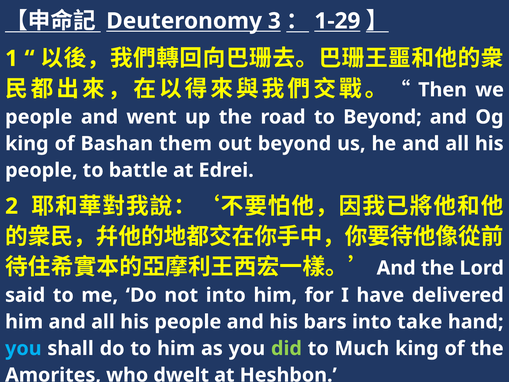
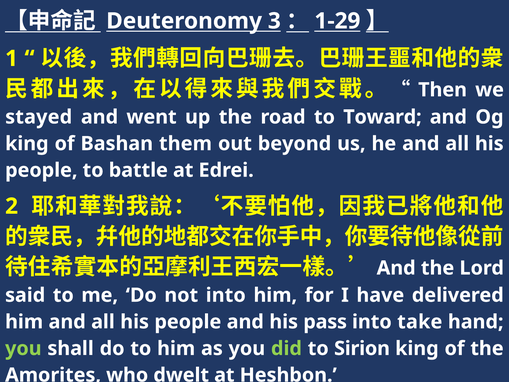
people at (39, 117): people -> stayed
to Beyond: Beyond -> Toward
bars: bars -> pass
you at (23, 348) colour: light blue -> light green
Much: Much -> Sirion
